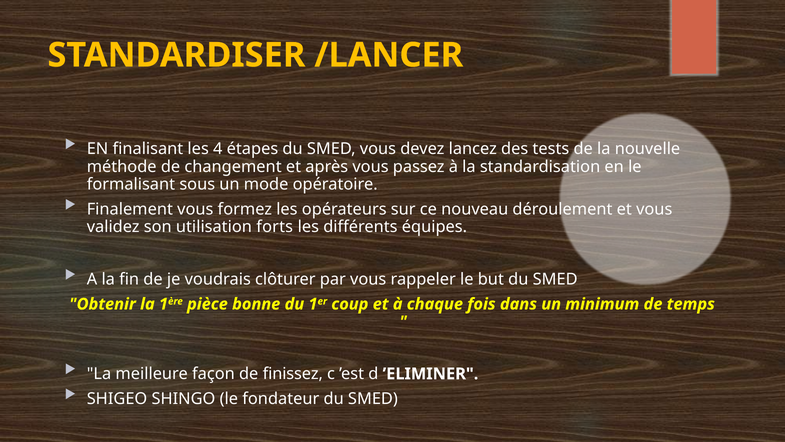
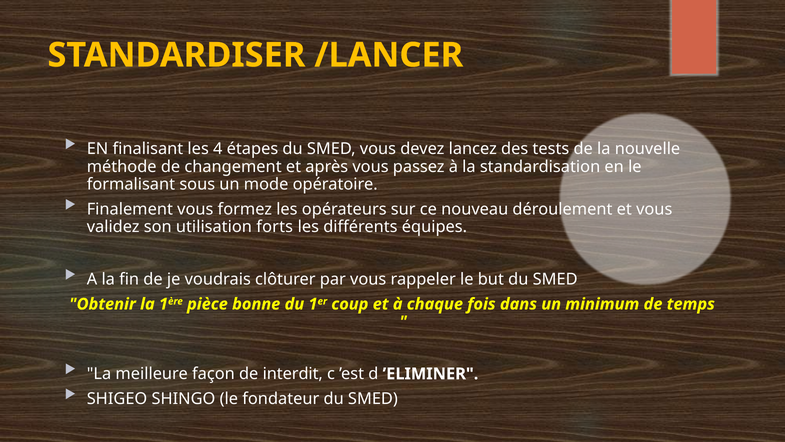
finissez: finissez -> interdit
